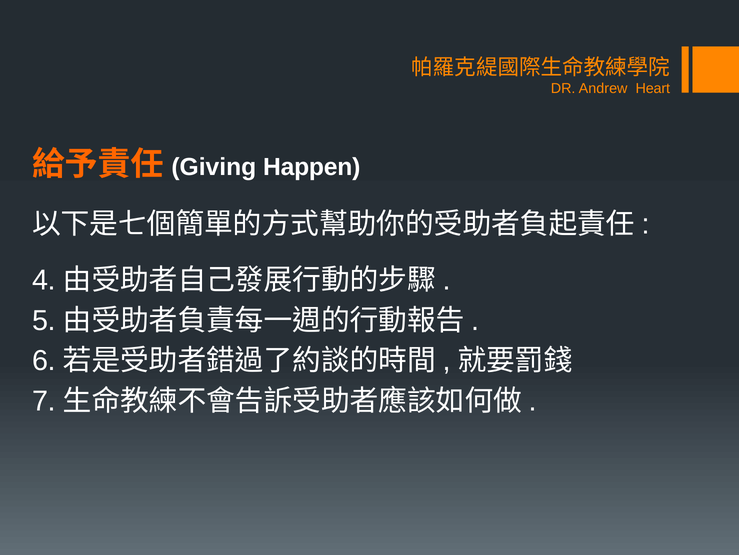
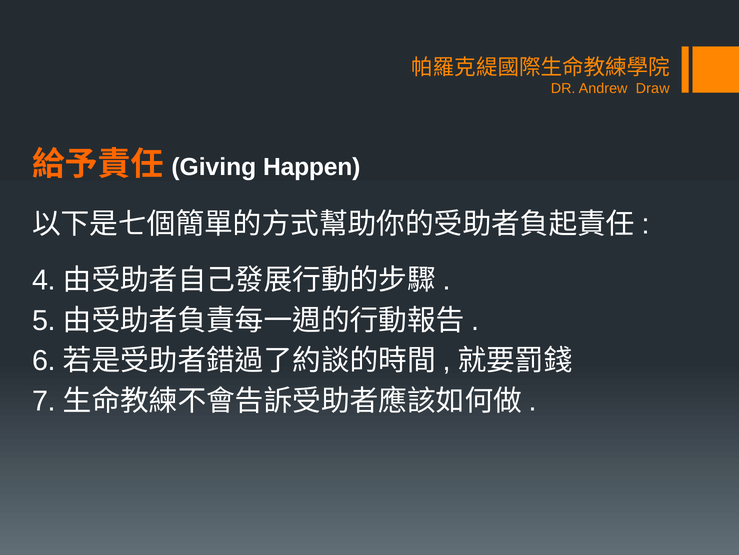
Heart: Heart -> Draw
